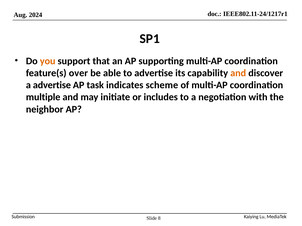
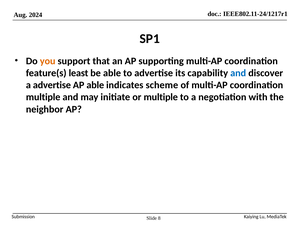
over: over -> least
and at (238, 73) colour: orange -> blue
AP task: task -> able
or includes: includes -> multiple
